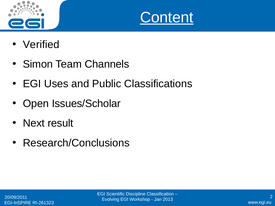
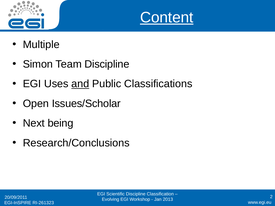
Verified: Verified -> Multiple
Team Channels: Channels -> Discipline
and underline: none -> present
result: result -> being
